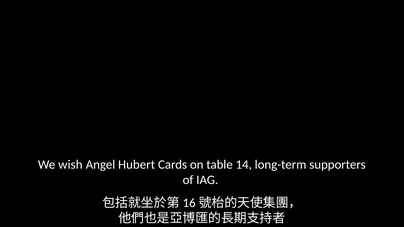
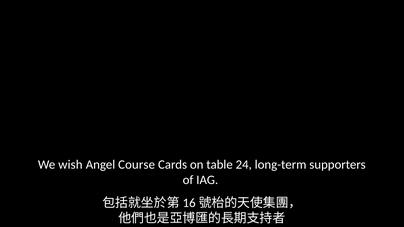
Hubert: Hubert -> Course
14: 14 -> 24
